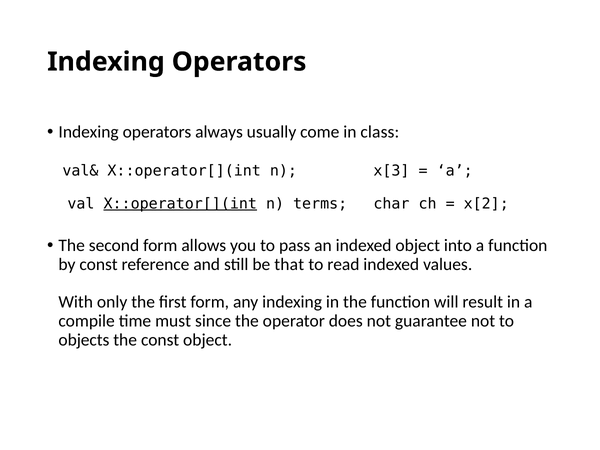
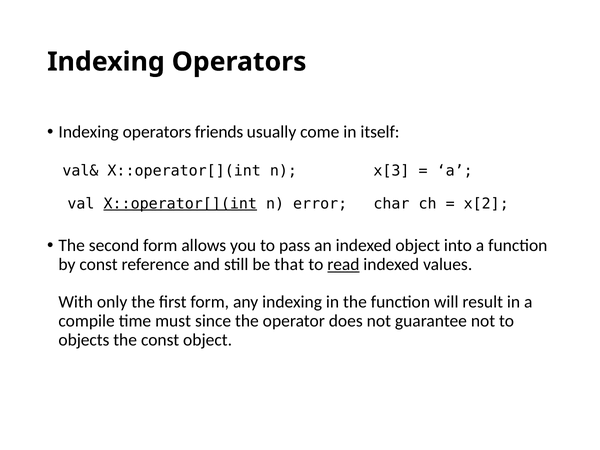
always: always -> friends
class: class -> itself
terms: terms -> error
read underline: none -> present
